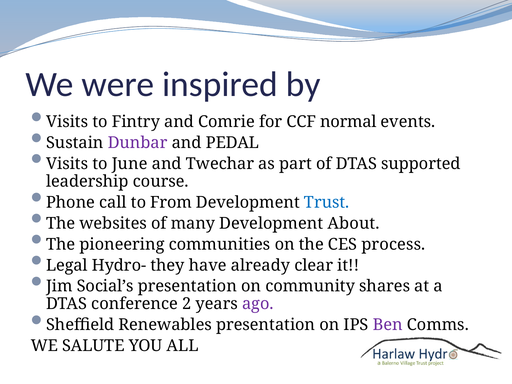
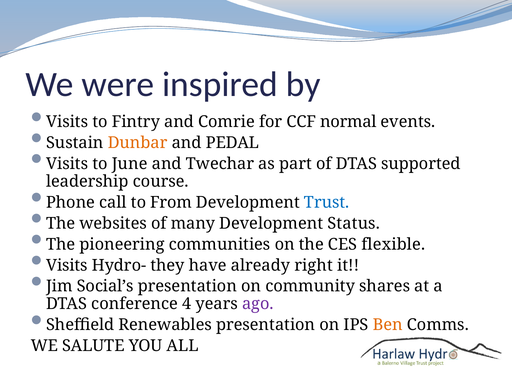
Dunbar colour: purple -> orange
About: About -> Status
process: process -> flexible
Legal at (67, 265): Legal -> Visits
clear: clear -> right
2: 2 -> 4
Ben colour: purple -> orange
